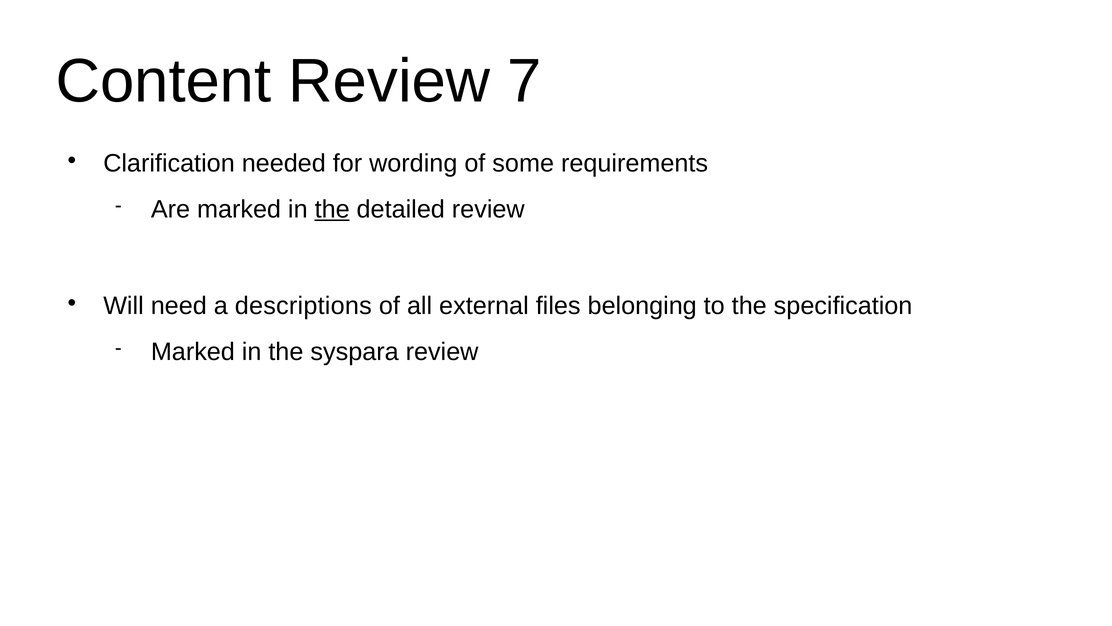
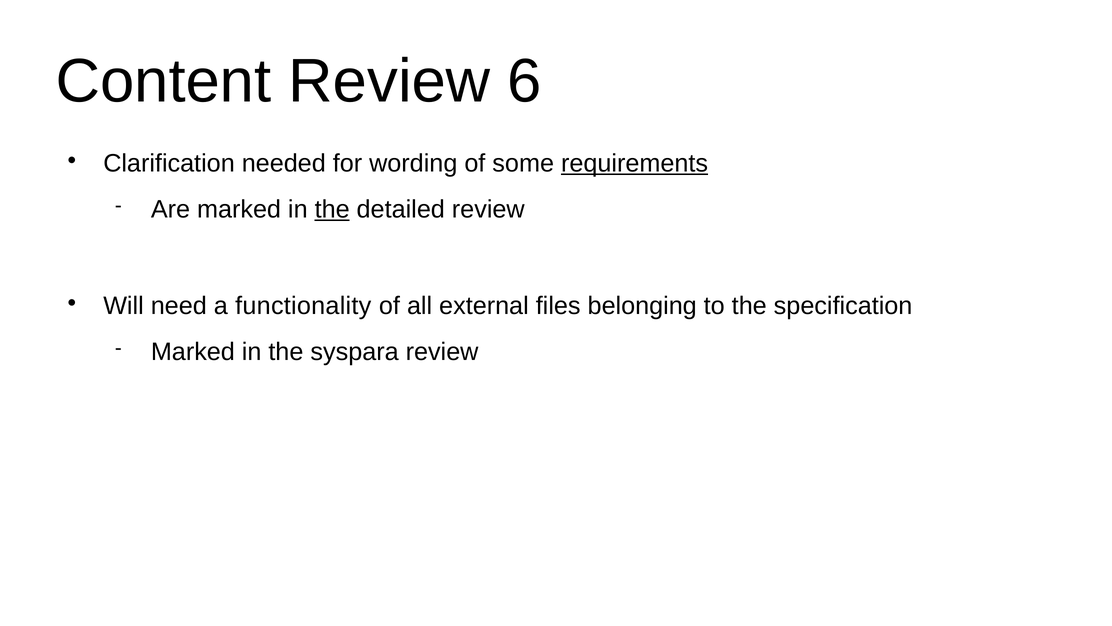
7: 7 -> 6
requirements underline: none -> present
descriptions: descriptions -> functionality
